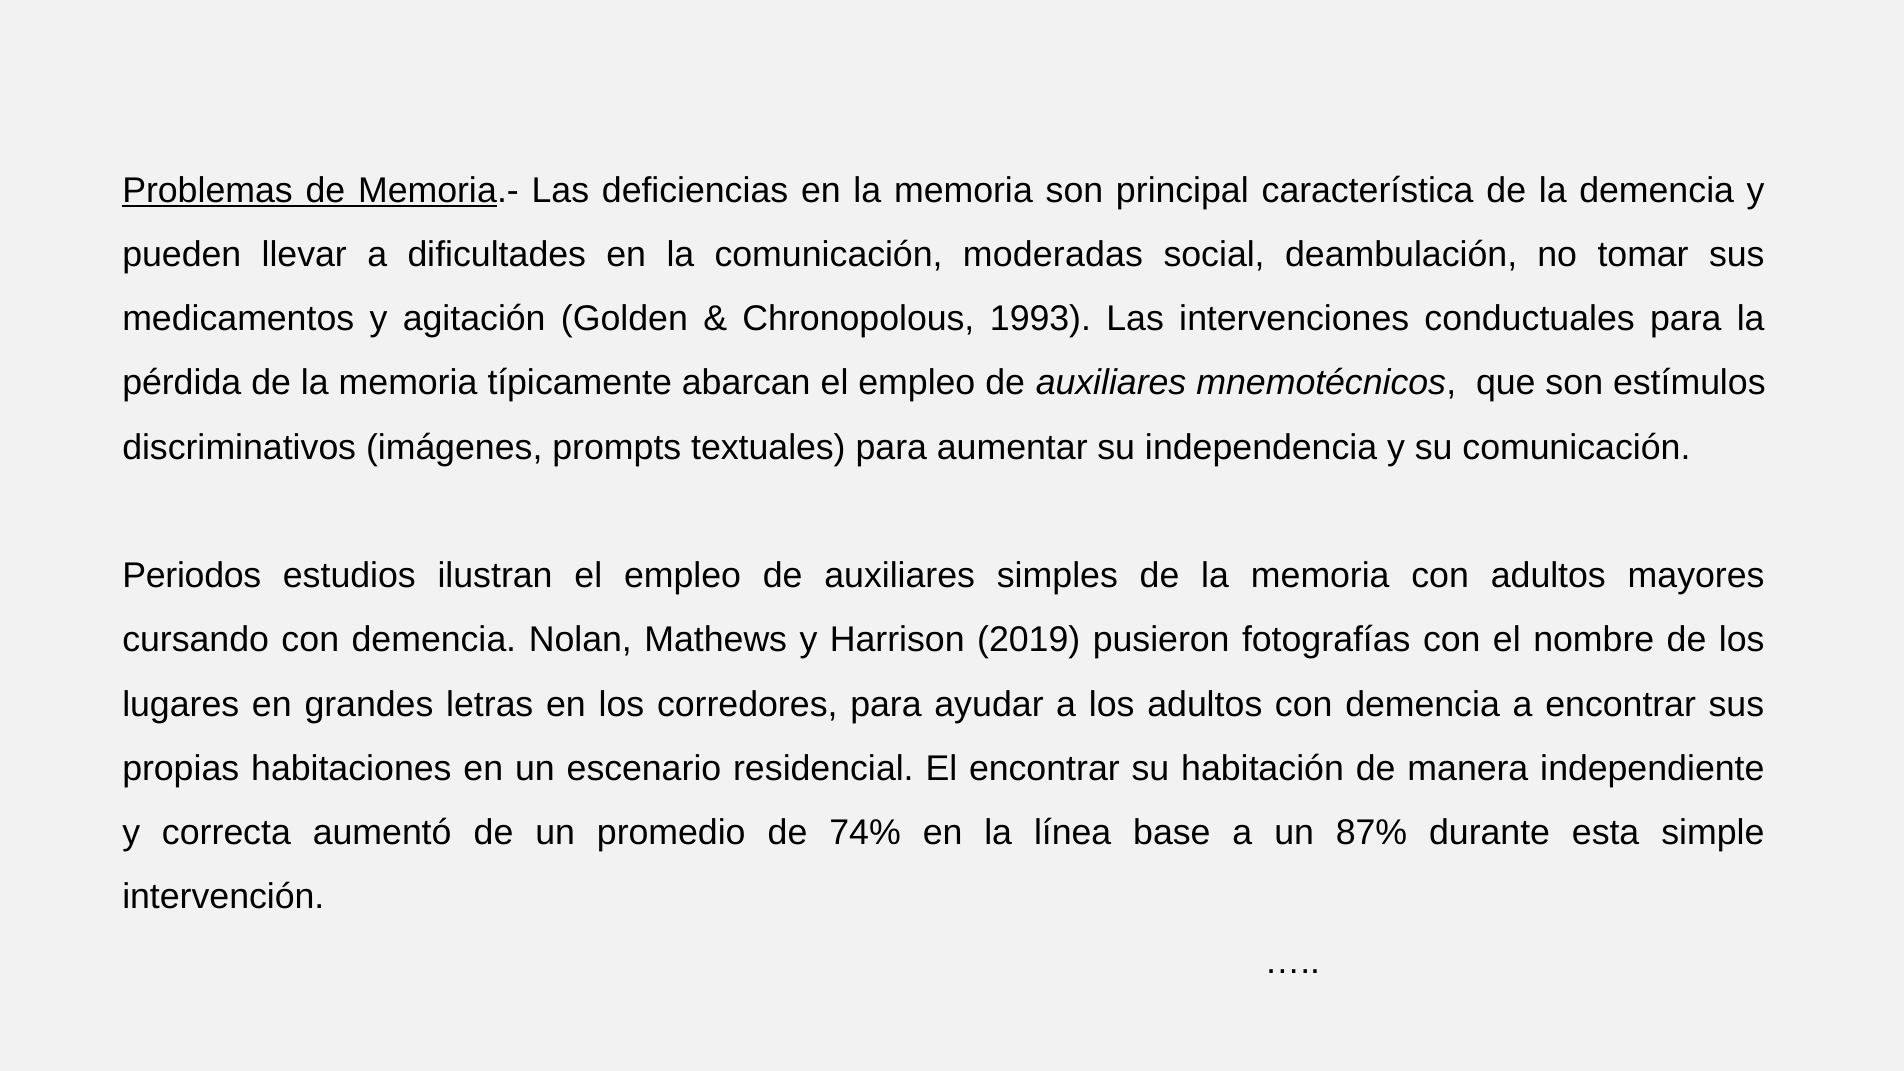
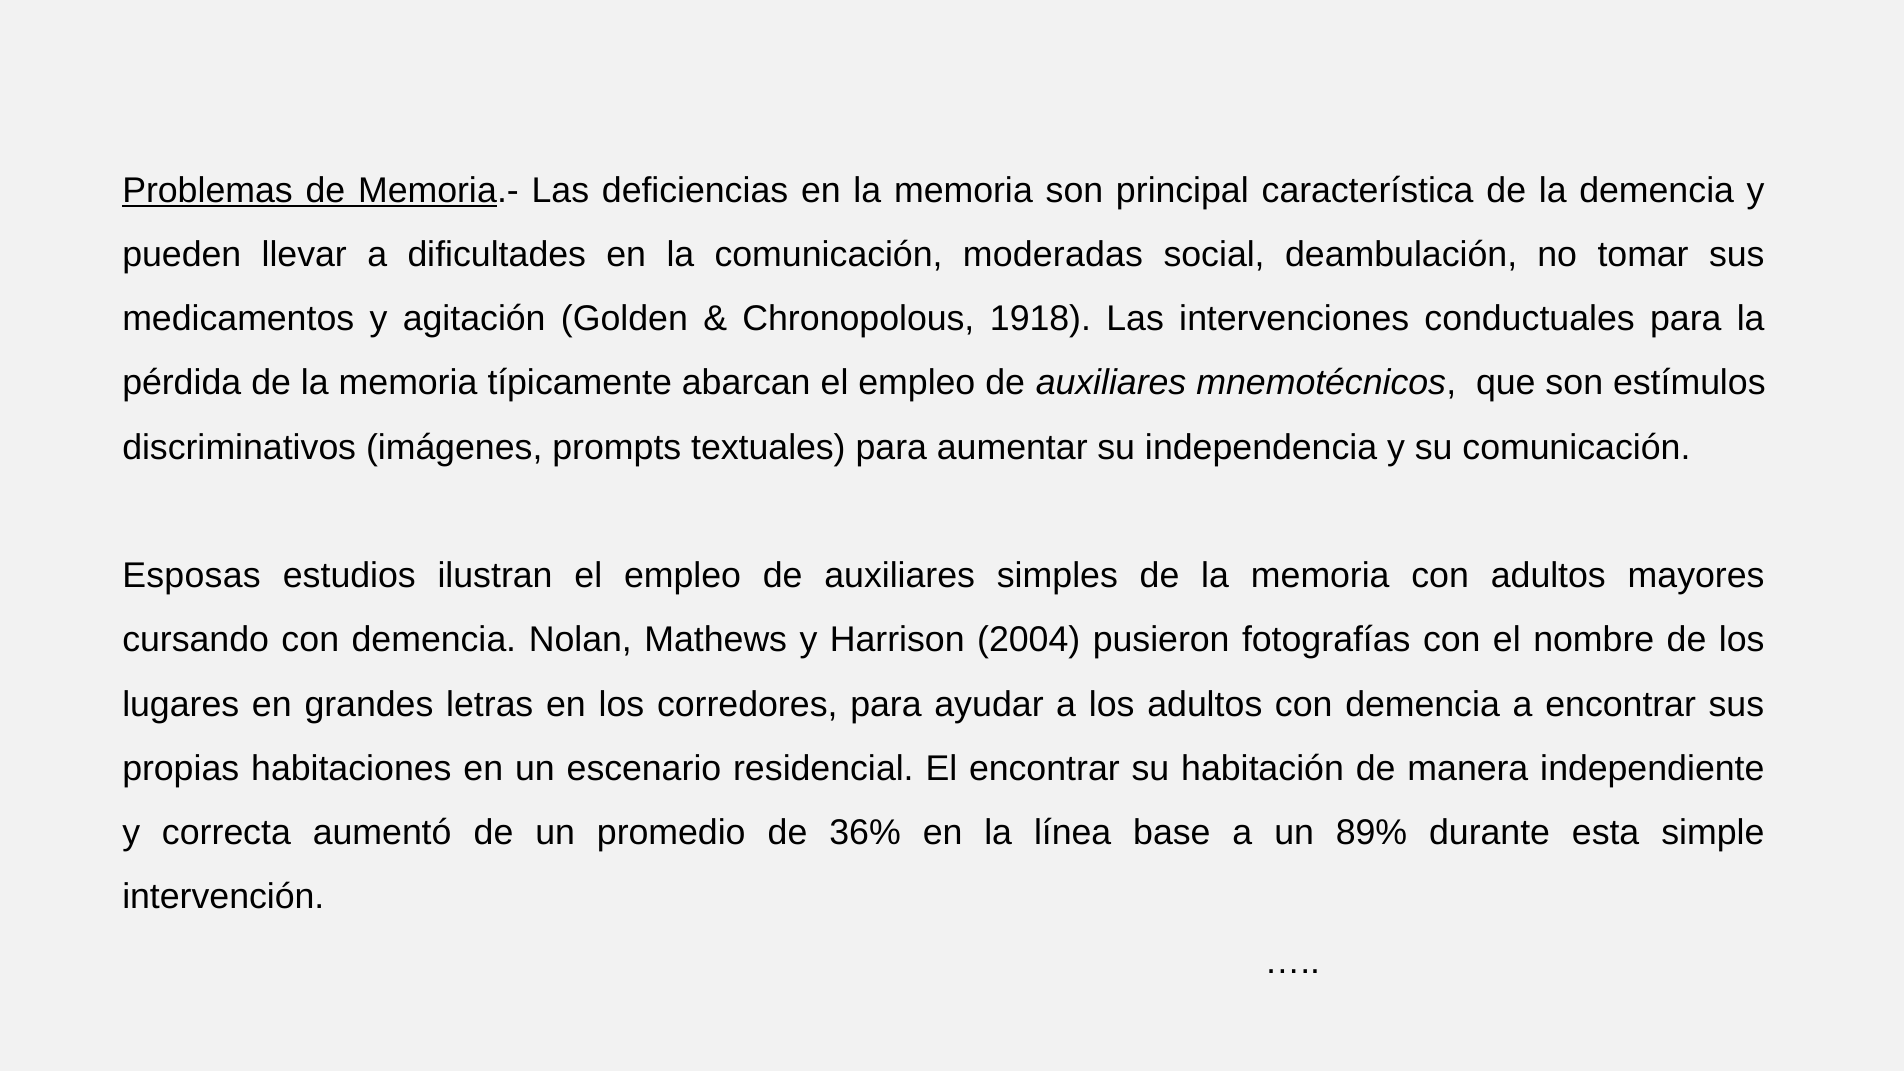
1993: 1993 -> 1918
Periodos: Periodos -> Esposas
2019: 2019 -> 2004
74%: 74% -> 36%
87%: 87% -> 89%
